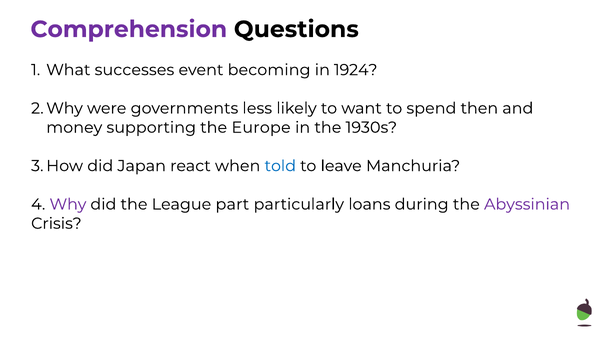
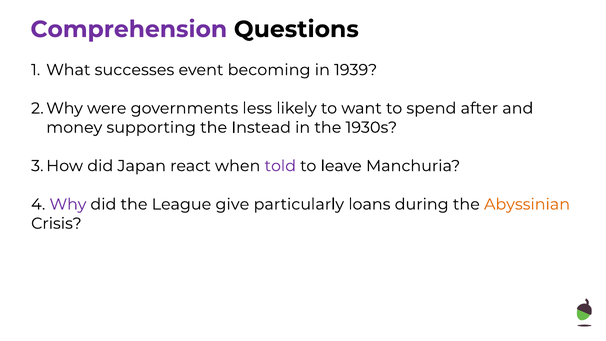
1924: 1924 -> 1939
then: then -> after
Europe: Europe -> Instead
told colour: blue -> purple
part: part -> give
Abyssinian colour: purple -> orange
